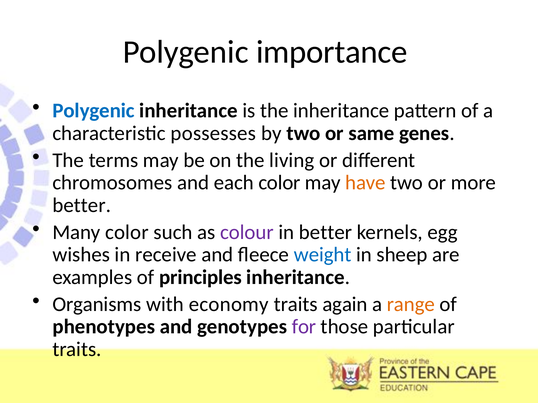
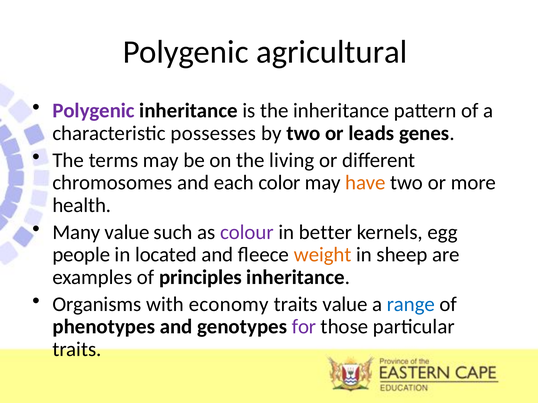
importance: importance -> agricultural
Polygenic at (94, 111) colour: blue -> purple
same: same -> leads
better at (82, 206): better -> health
Many color: color -> value
wishes: wishes -> people
receive: receive -> located
weight colour: blue -> orange
traits again: again -> value
range colour: orange -> blue
